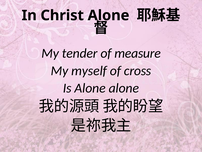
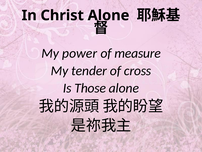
tender: tender -> power
myself: myself -> tender
Is Alone: Alone -> Those
